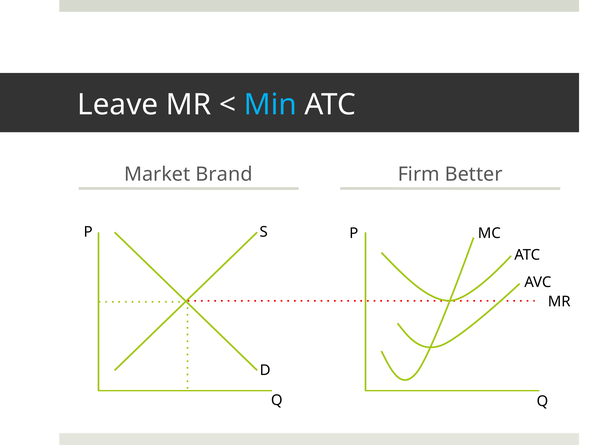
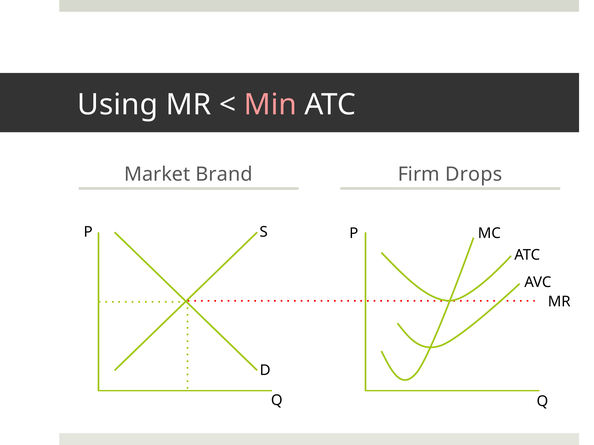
Leave: Leave -> Using
Min colour: light blue -> pink
Better: Better -> Drops
